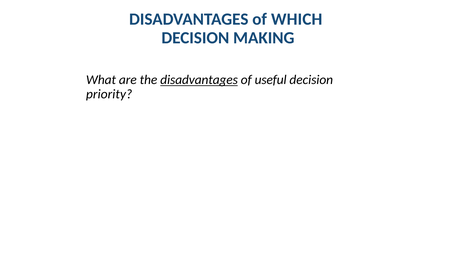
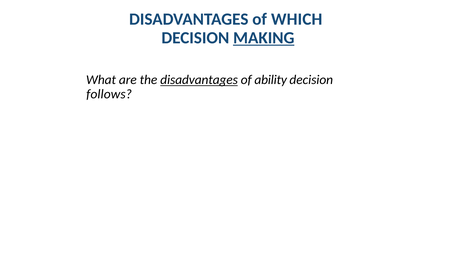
MAKING underline: none -> present
useful: useful -> ability
priority: priority -> follows
